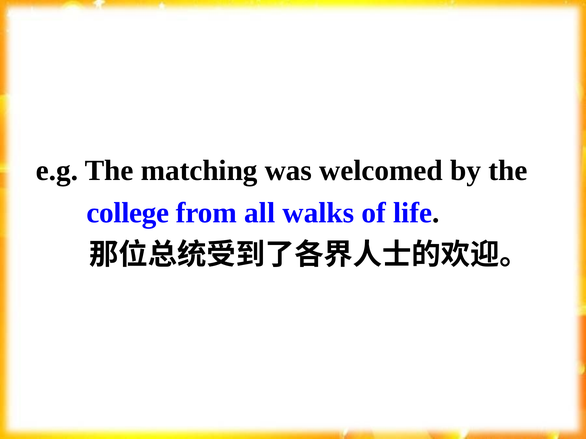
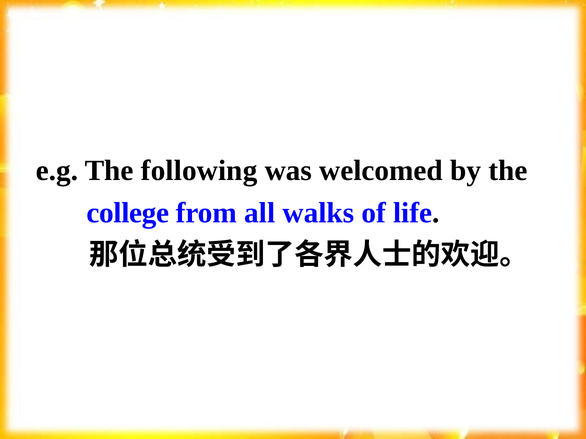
matching: matching -> following
